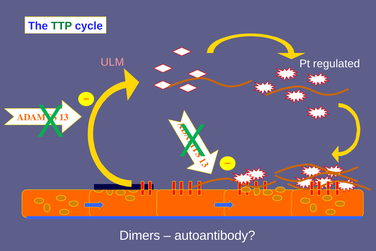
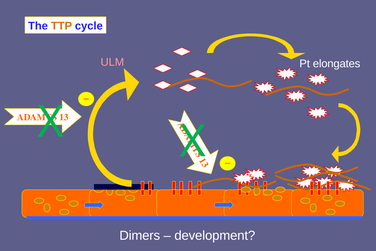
TTP colour: green -> orange
regulated: regulated -> elongates
autoantibody: autoantibody -> development
